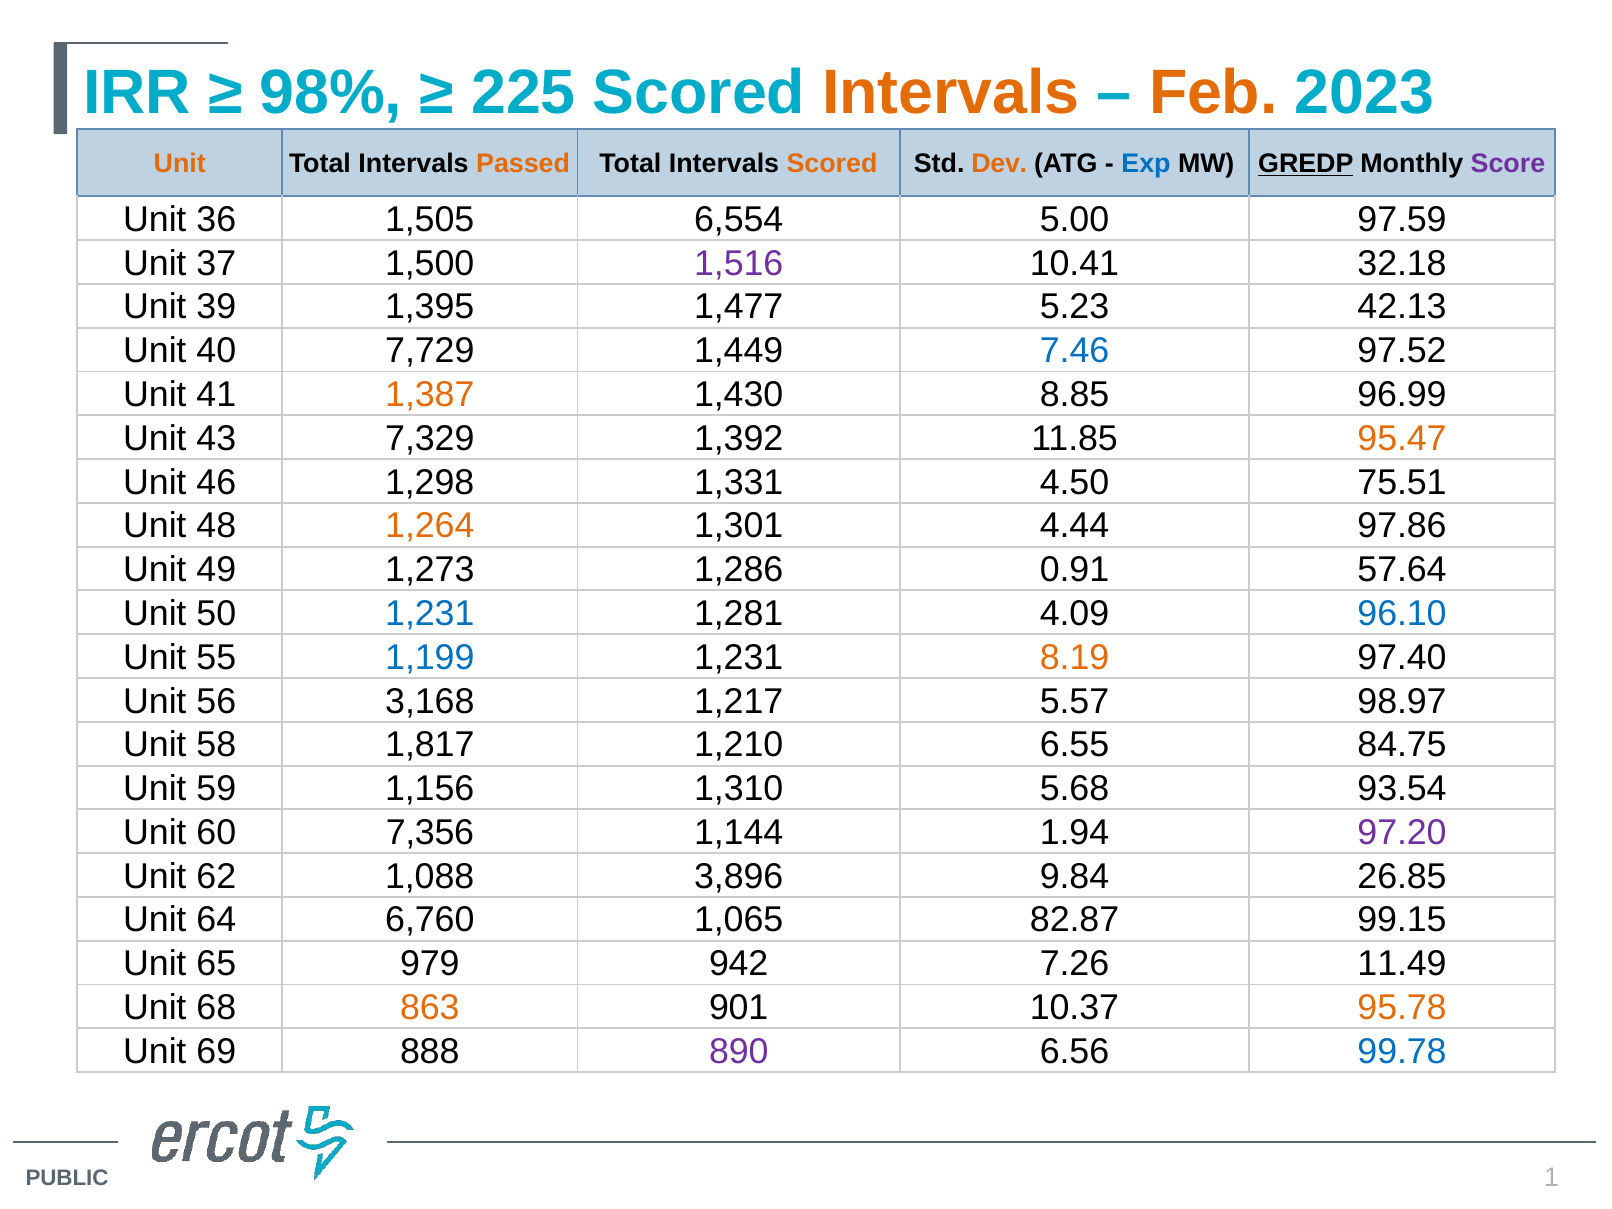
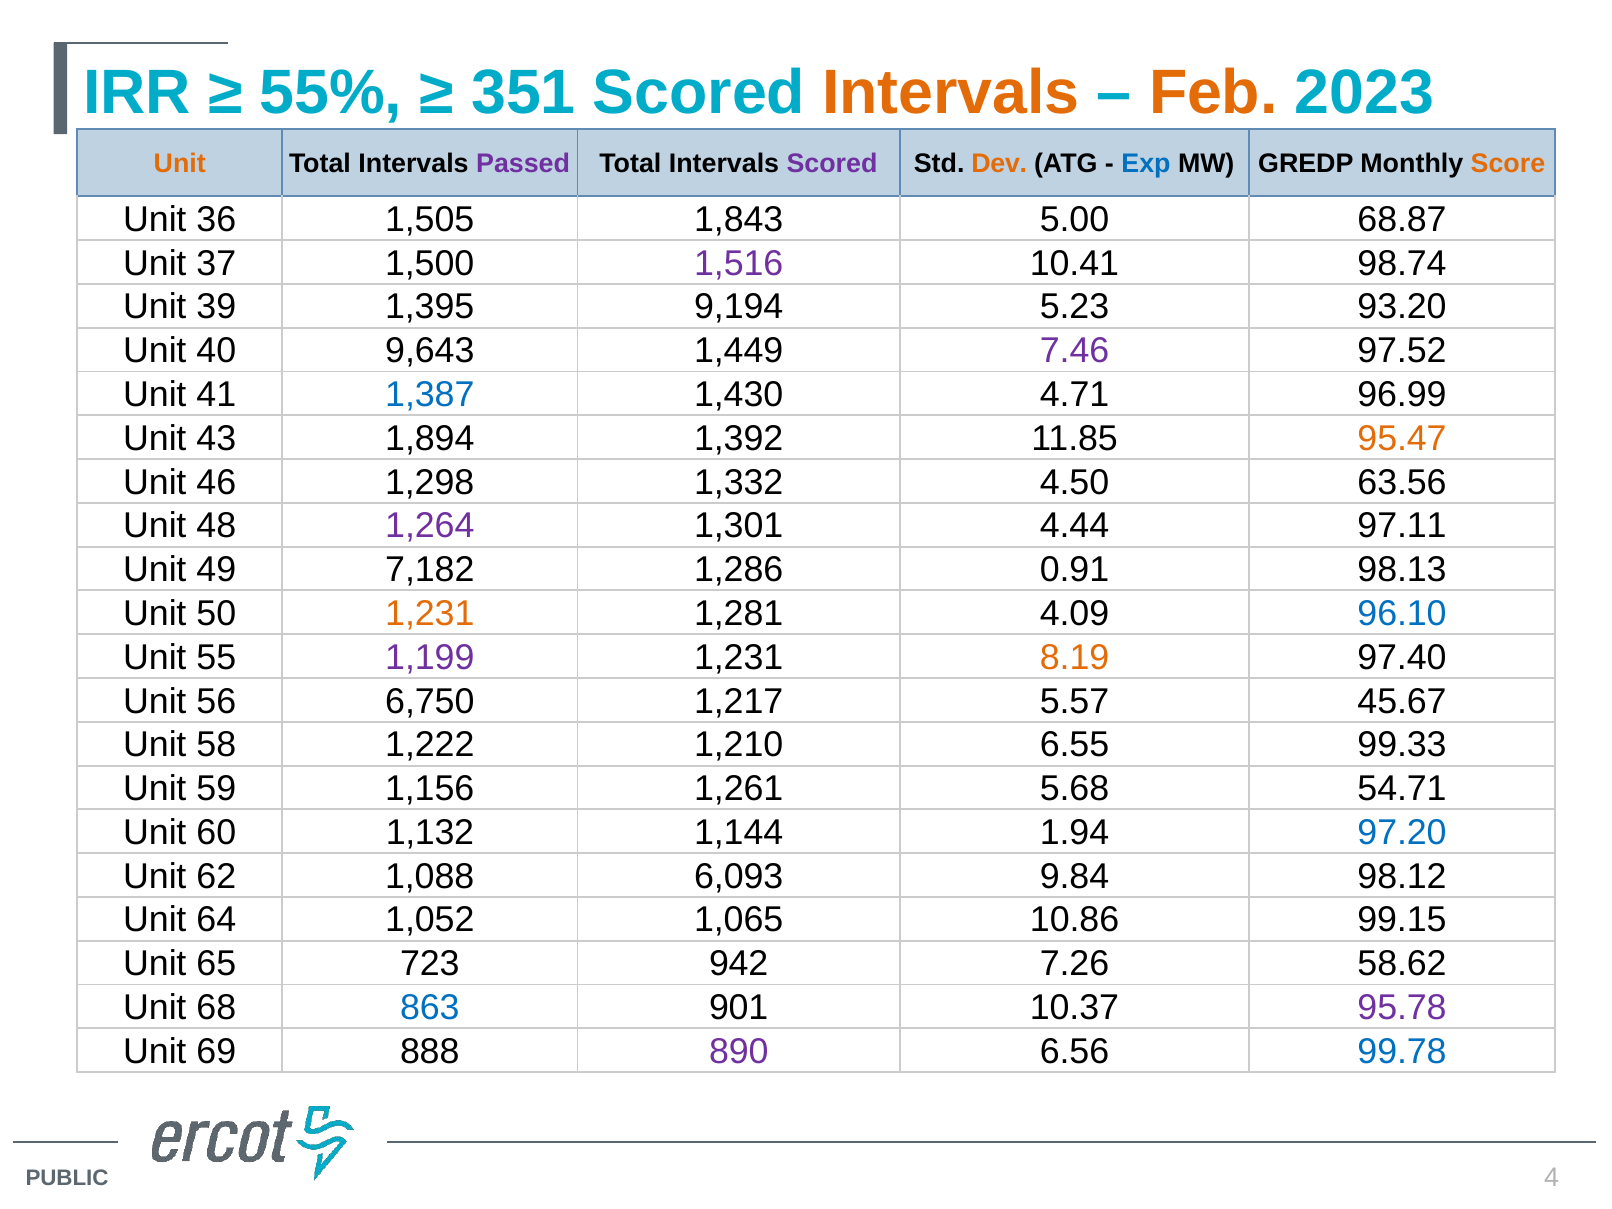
98%: 98% -> 55%
225: 225 -> 351
Passed colour: orange -> purple
Scored at (832, 164) colour: orange -> purple
GREDP underline: present -> none
Score colour: purple -> orange
6,554: 6,554 -> 1,843
97.59: 97.59 -> 68.87
32.18: 32.18 -> 98.74
1,477: 1,477 -> 9,194
42.13: 42.13 -> 93.20
7,729: 7,729 -> 9,643
7.46 colour: blue -> purple
1,387 colour: orange -> blue
8.85: 8.85 -> 4.71
7,329: 7,329 -> 1,894
1,331: 1,331 -> 1,332
75.51: 75.51 -> 63.56
1,264 colour: orange -> purple
97.86: 97.86 -> 97.11
1,273: 1,273 -> 7,182
57.64: 57.64 -> 98.13
1,231 at (430, 614) colour: blue -> orange
1,199 colour: blue -> purple
3,168: 3,168 -> 6,750
98.97: 98.97 -> 45.67
1,817: 1,817 -> 1,222
84.75: 84.75 -> 99.33
1,310: 1,310 -> 1,261
93.54: 93.54 -> 54.71
7,356: 7,356 -> 1,132
97.20 colour: purple -> blue
3,896: 3,896 -> 6,093
26.85: 26.85 -> 98.12
6,760: 6,760 -> 1,052
82.87: 82.87 -> 10.86
979: 979 -> 723
11.49: 11.49 -> 58.62
863 colour: orange -> blue
95.78 colour: orange -> purple
1: 1 -> 4
